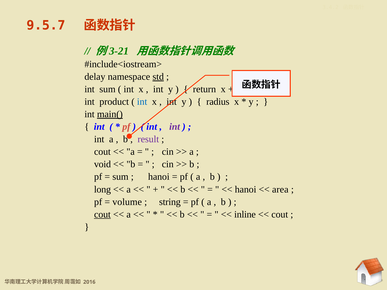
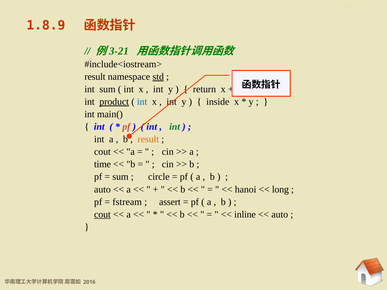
9.5.7: 9.5.7 -> 1.8.9
delay at (95, 77): delay -> result
product underline: none -> present
radius: radius -> inside
main( underline: present -> none
int at (175, 127) colour: purple -> green
result at (148, 139) colour: purple -> orange
void: void -> time
hanoi at (159, 177): hanoi -> circle
long at (102, 189): long -> auto
area: area -> long
volume: volume -> fstream
string: string -> assert
cout at (280, 215): cout -> auto
